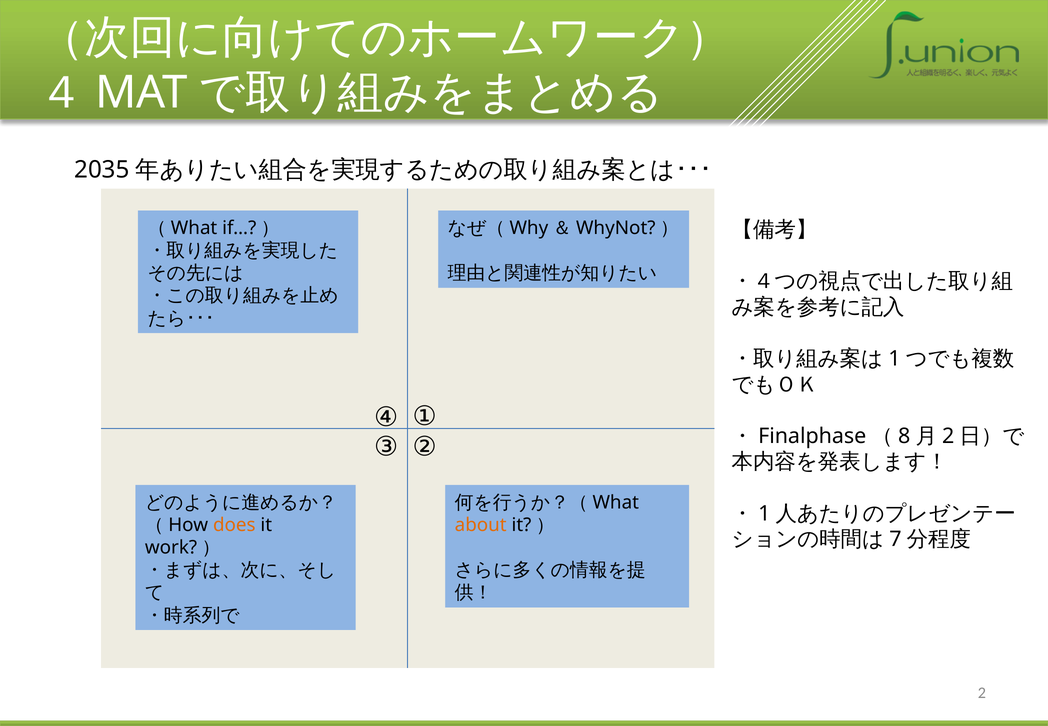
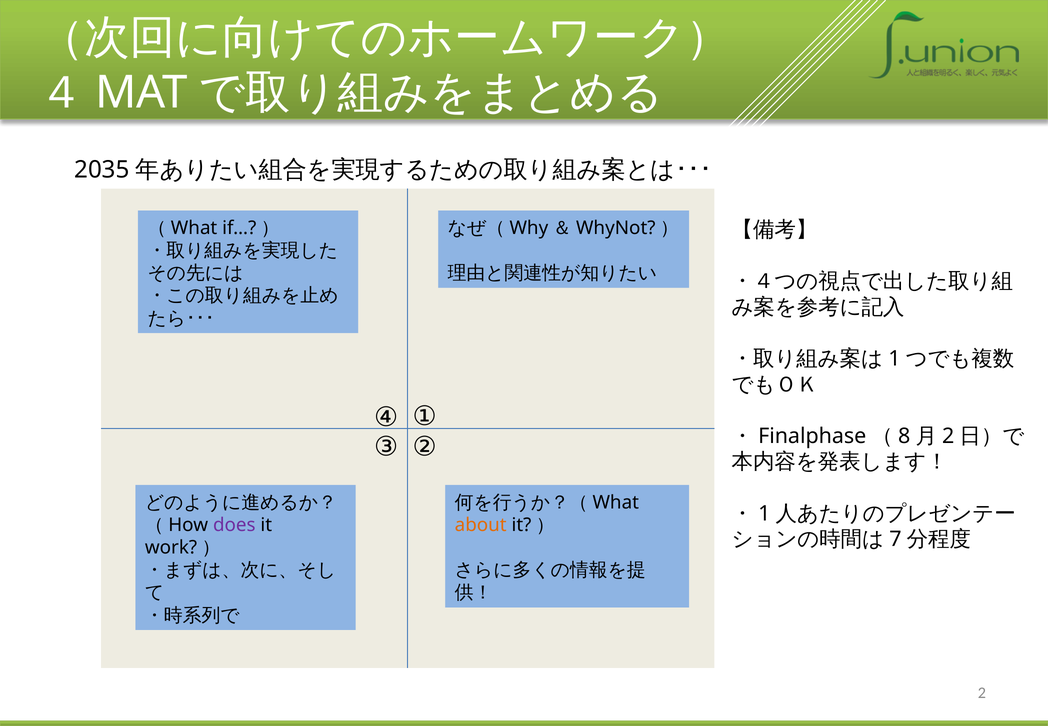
does colour: orange -> purple
